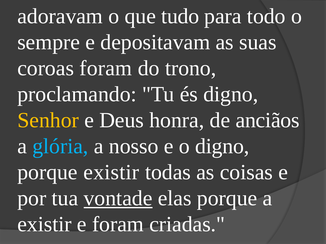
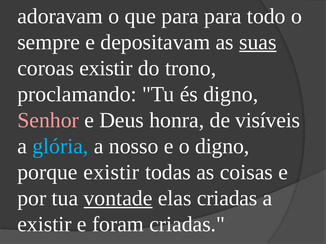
que tudo: tudo -> para
suas underline: none -> present
coroas foram: foram -> existir
Senhor colour: yellow -> pink
anciãos: anciãos -> visíveis
elas porque: porque -> criadas
